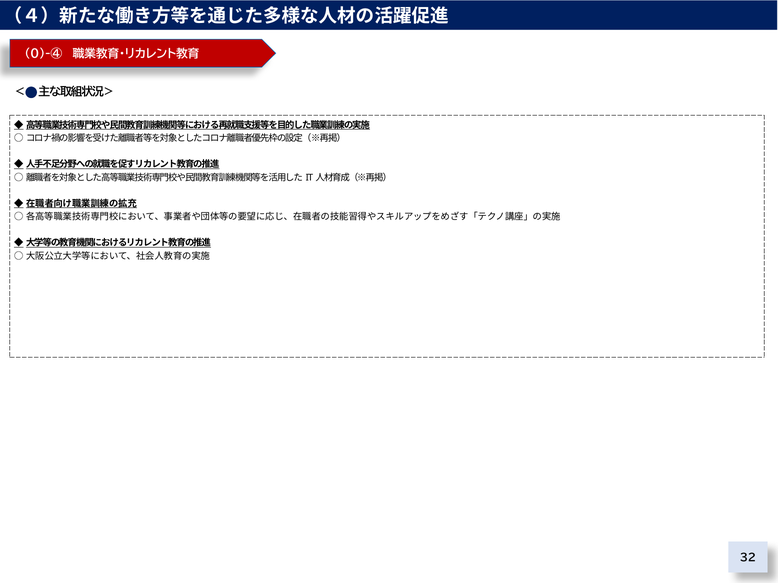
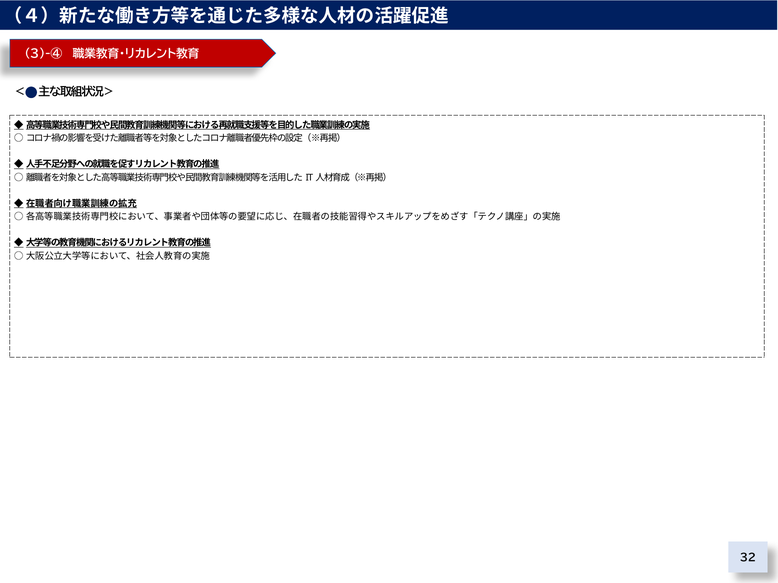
0)-④: 0)-④ -> 3)-④
